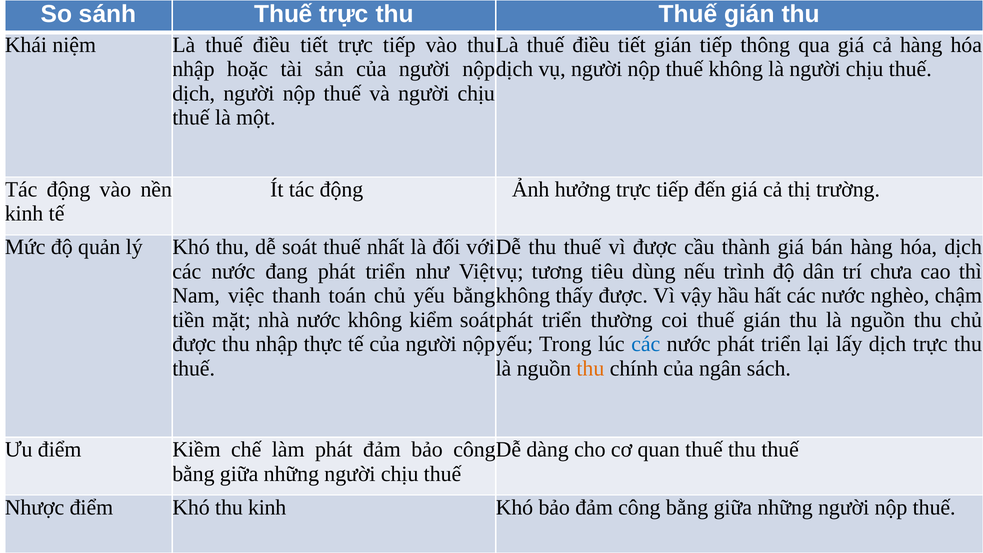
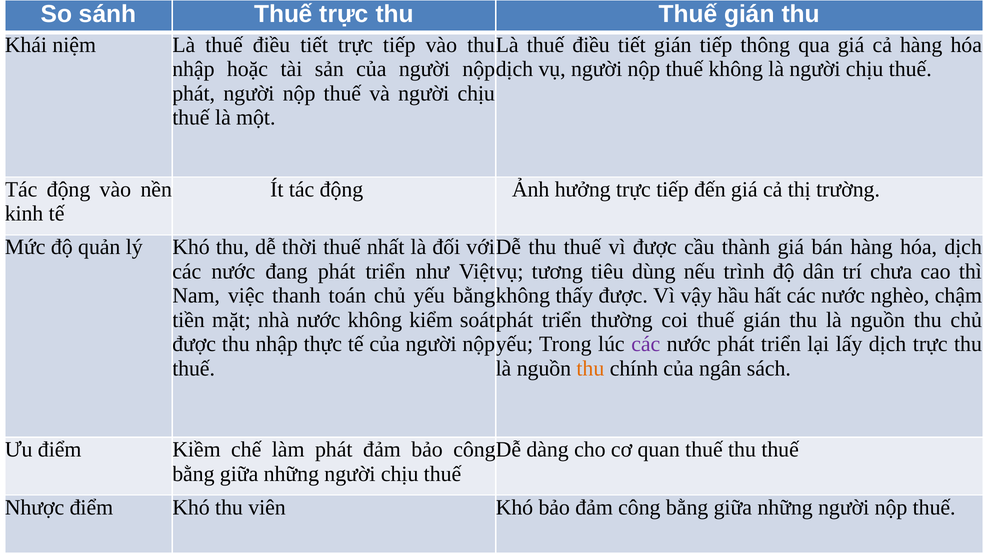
dịch at (194, 93): dịch -> phát
dễ soát: soát -> thời
các at (646, 344) colour: blue -> purple
thu kinh: kinh -> viên
